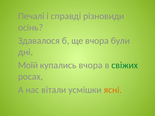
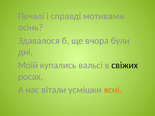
різновиди: різновиди -> мотивами
купались вчора: вчора -> вальсі
свіжих colour: green -> black
